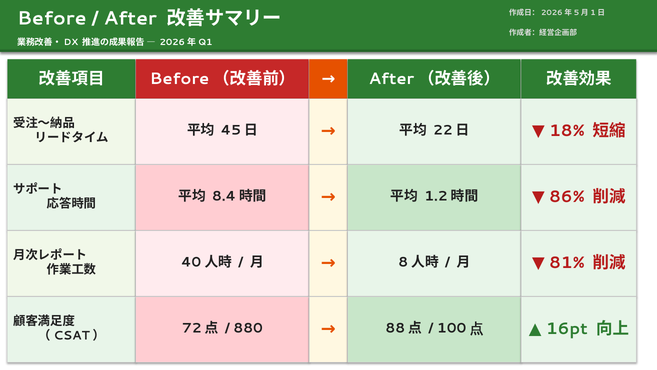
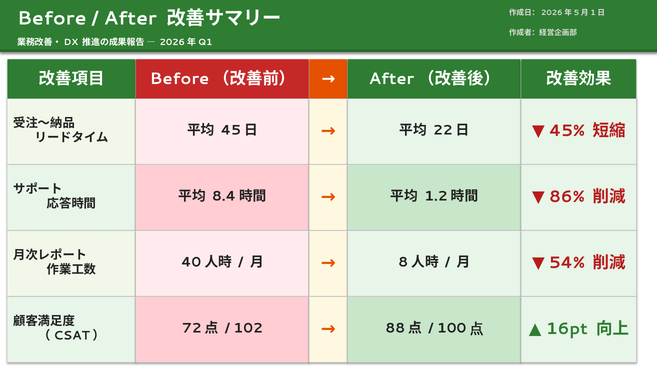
18%: 18% -> 45%
81%: 81% -> 54%
880: 880 -> 102
